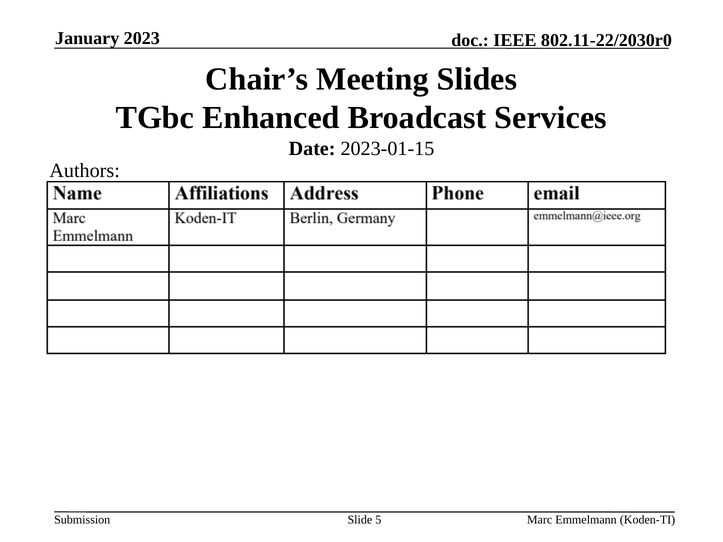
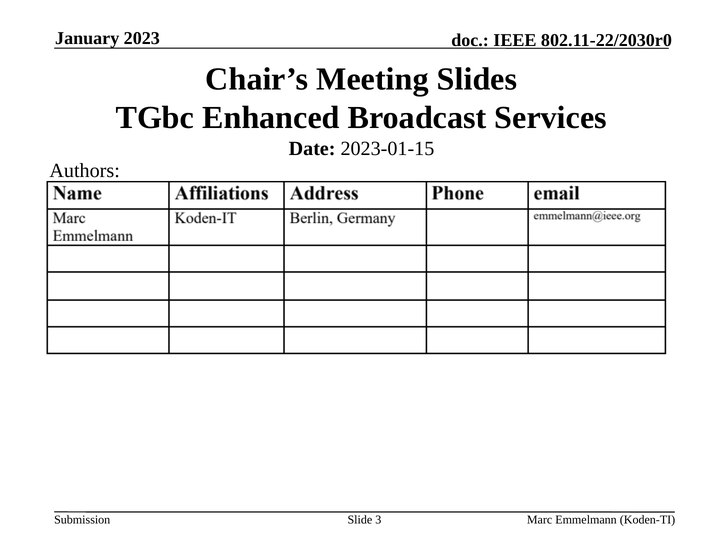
5: 5 -> 3
